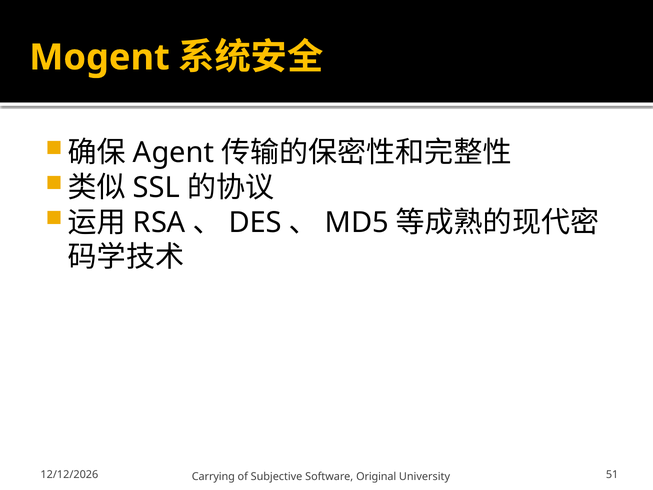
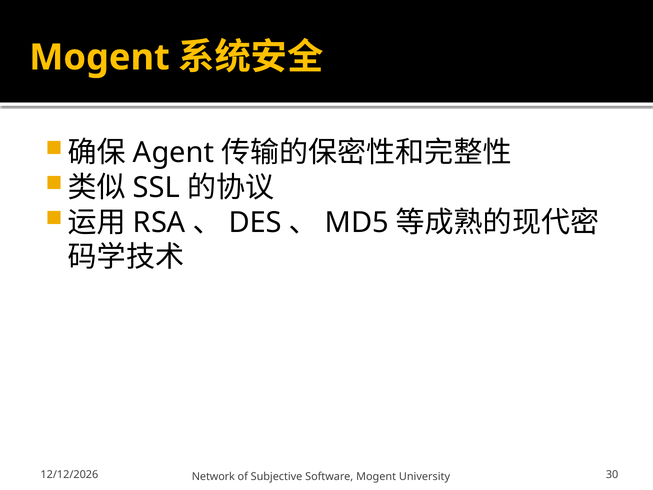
Carrying: Carrying -> Network
Software Original: Original -> Mogent
51: 51 -> 30
